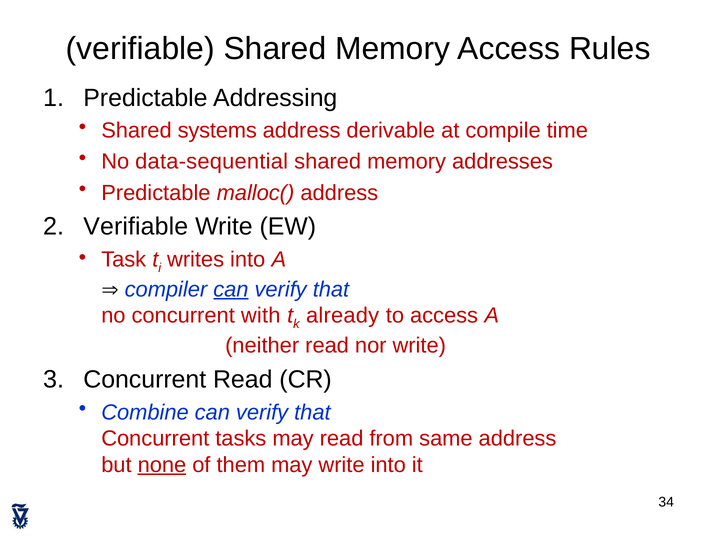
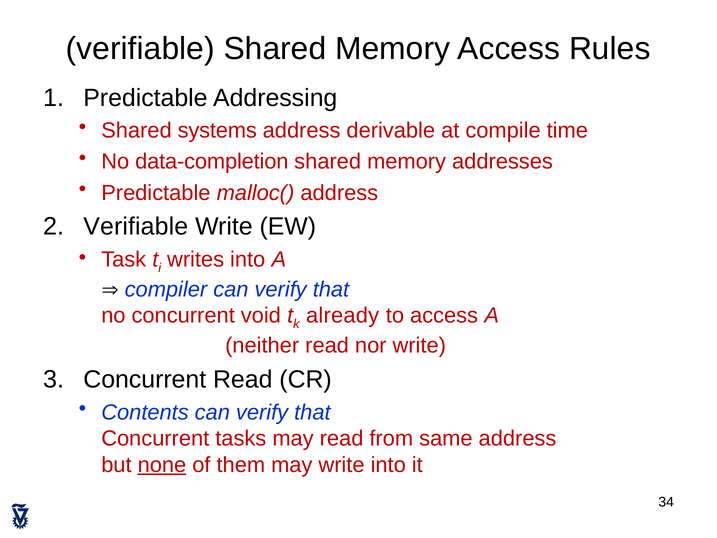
data-sequential: data-sequential -> data-completion
can at (231, 289) underline: present -> none
with: with -> void
Combine: Combine -> Contents
